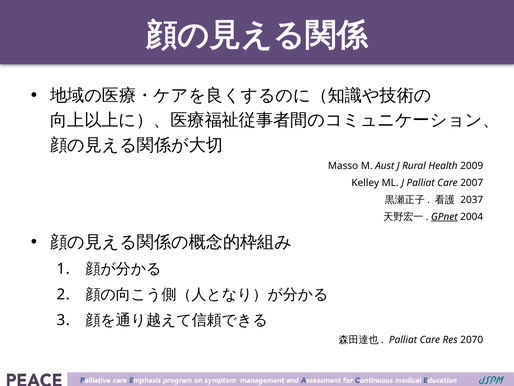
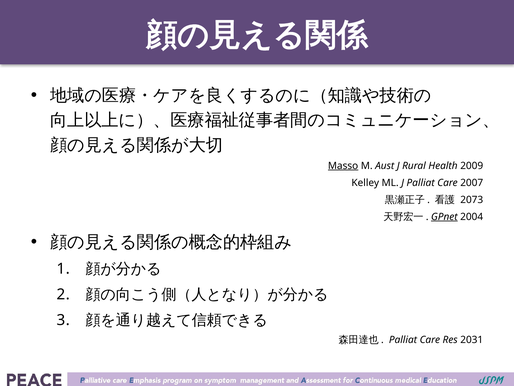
Masso underline: none -> present
2037: 2037 -> 2073
2070: 2070 -> 2031
